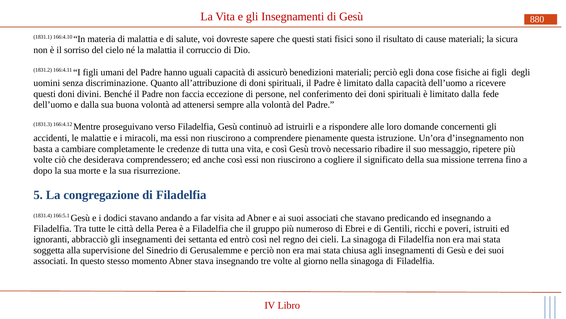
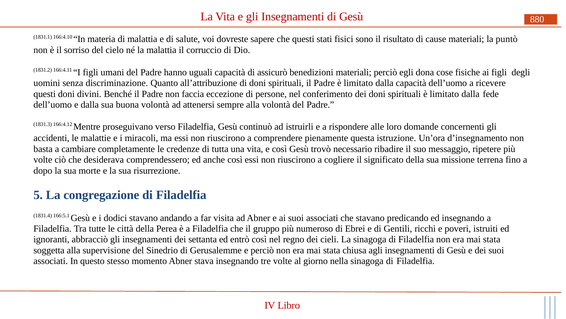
sicura: sicura -> puntò
